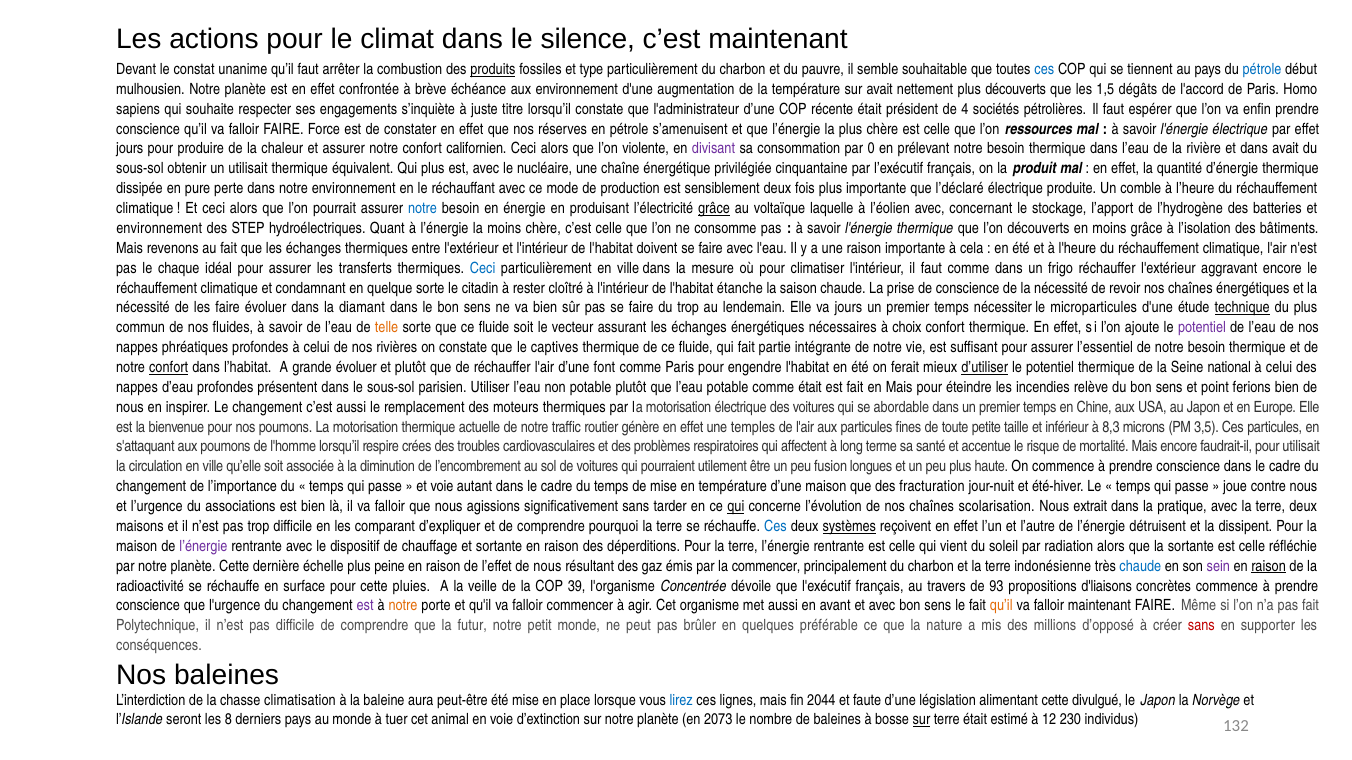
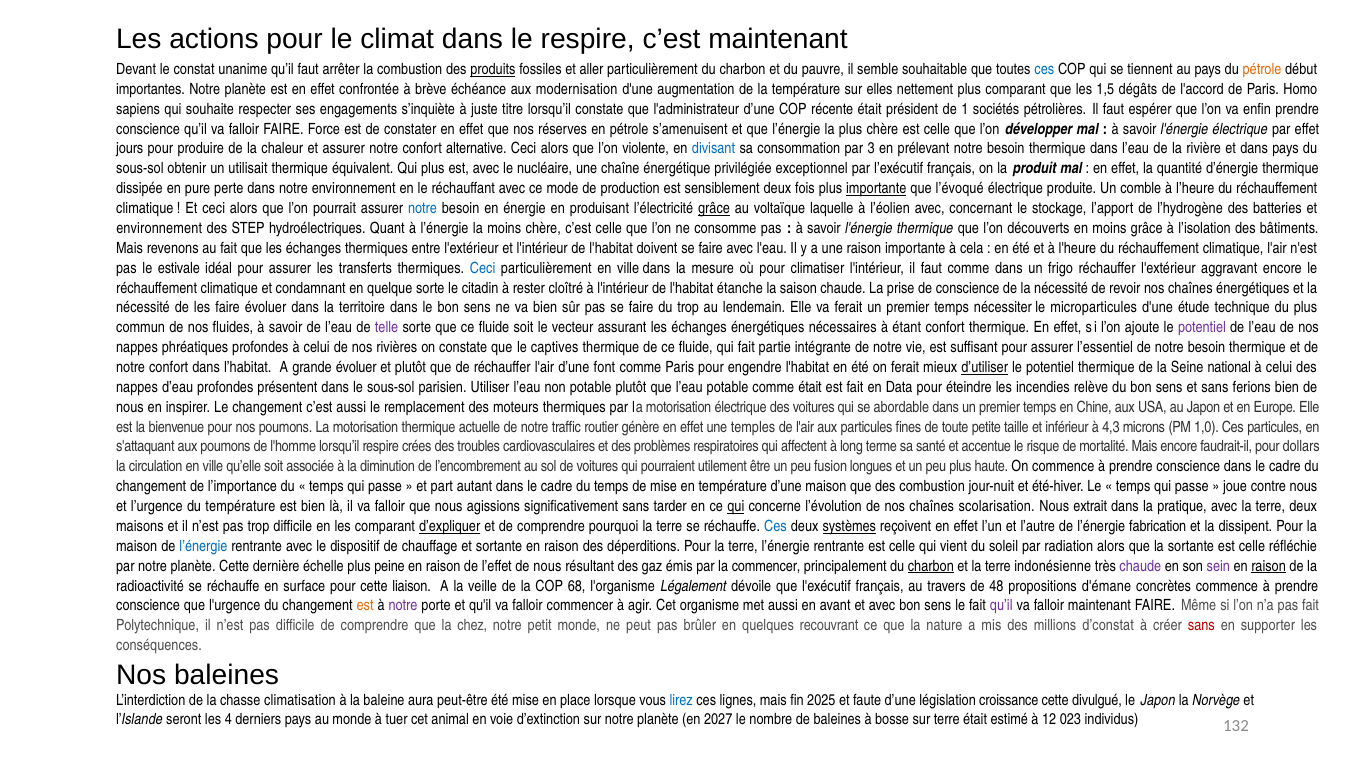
le silence: silence -> respire
type: type -> aller
pétrole at (1262, 69) colour: blue -> orange
mulhousien: mulhousien -> importantes
aux environnement: environnement -> modernisation
sur avait: avait -> elles
plus découverts: découverts -> comparant
4: 4 -> 1
ressources: ressources -> développer
californien: californien -> alternative
divisant colour: purple -> blue
0: 0 -> 3
dans avait: avait -> pays
cinquantaine: cinquantaine -> exceptionnel
importante at (876, 189) underline: none -> present
l’déclaré: l’déclaré -> l’évoqué
chaque: chaque -> estivale
diamant: diamant -> territoire
va jours: jours -> ferait
technique underline: present -> none
telle colour: orange -> purple
choix: choix -> étant
confort at (169, 368) underline: present -> none
en Mais: Mais -> Data
et point: point -> sans
8,3: 8,3 -> 4,3
3,5: 3,5 -> 1,0
pour utilisait: utilisait -> dollars
et voie: voie -> part
des fracturation: fracturation -> combustion
du associations: associations -> température
d’expliquer underline: none -> present
détruisent: détruisent -> fabrication
l’énergie at (203, 547) colour: purple -> blue
charbon at (931, 566) underline: none -> present
chaude at (1140, 566) colour: blue -> purple
pluies: pluies -> liaison
39: 39 -> 68
Concentrée: Concentrée -> Légalement
93: 93 -> 48
d'liaisons: d'liaisons -> d'émane
est at (365, 606) colour: purple -> orange
notre at (403, 606) colour: orange -> purple
qu’il at (1001, 606) colour: orange -> purple
futur: futur -> chez
préférable: préférable -> recouvrant
d’opposé: d’opposé -> d’constat
2044: 2044 -> 2025
alimentant: alimentant -> croissance
8: 8 -> 4
2073: 2073 -> 2027
sur at (921, 720) underline: present -> none
230: 230 -> 023
